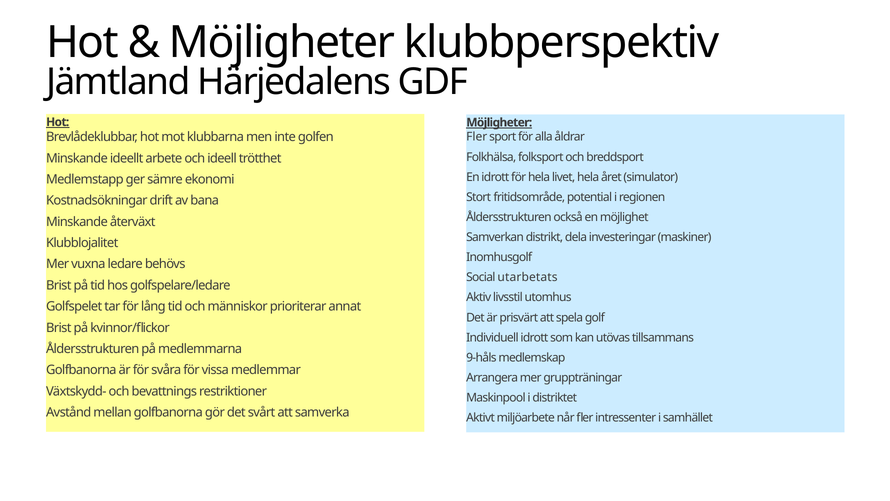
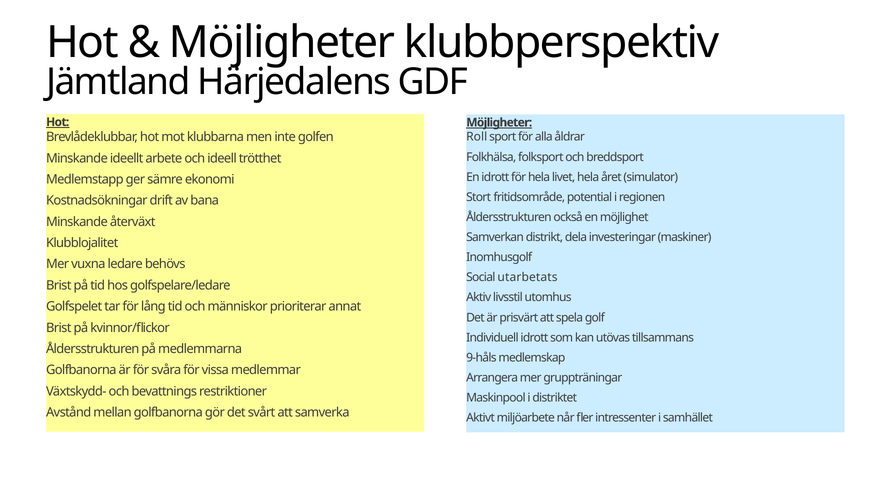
Fler at (477, 137): Fler -> Roll
